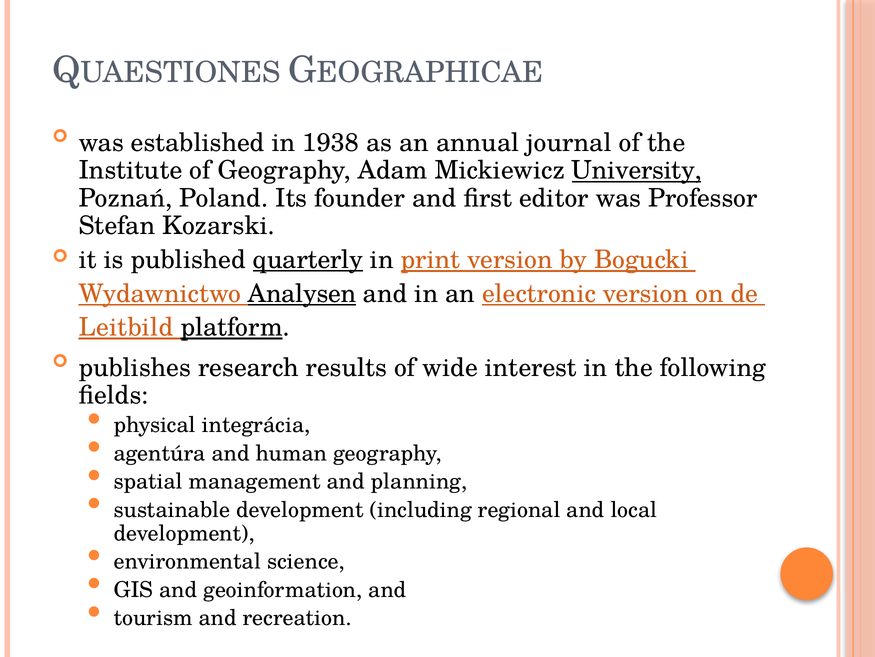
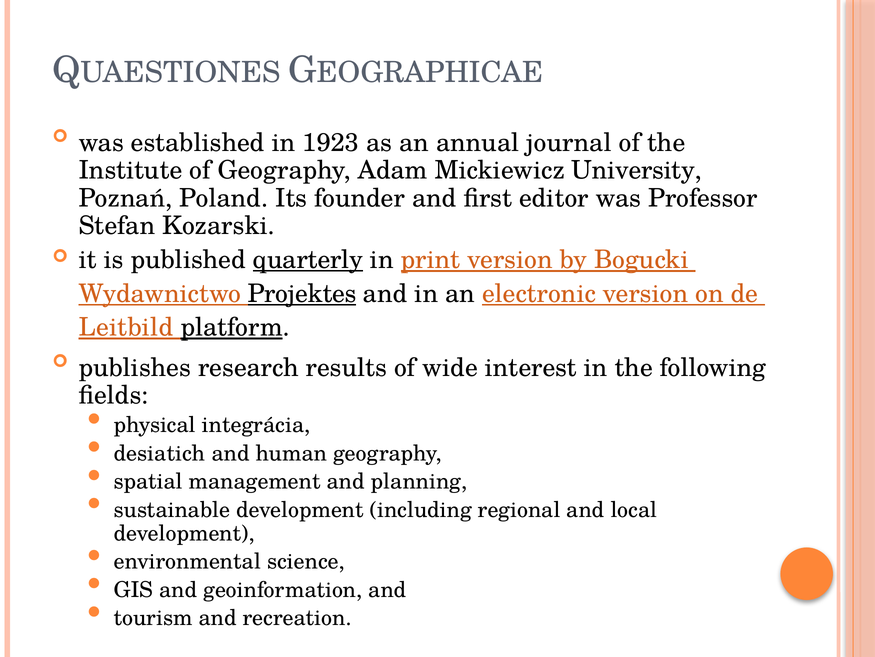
1938: 1938 -> 1923
University underline: present -> none
Analysen: Analysen -> Projektes
agentúra: agentúra -> desiatich
